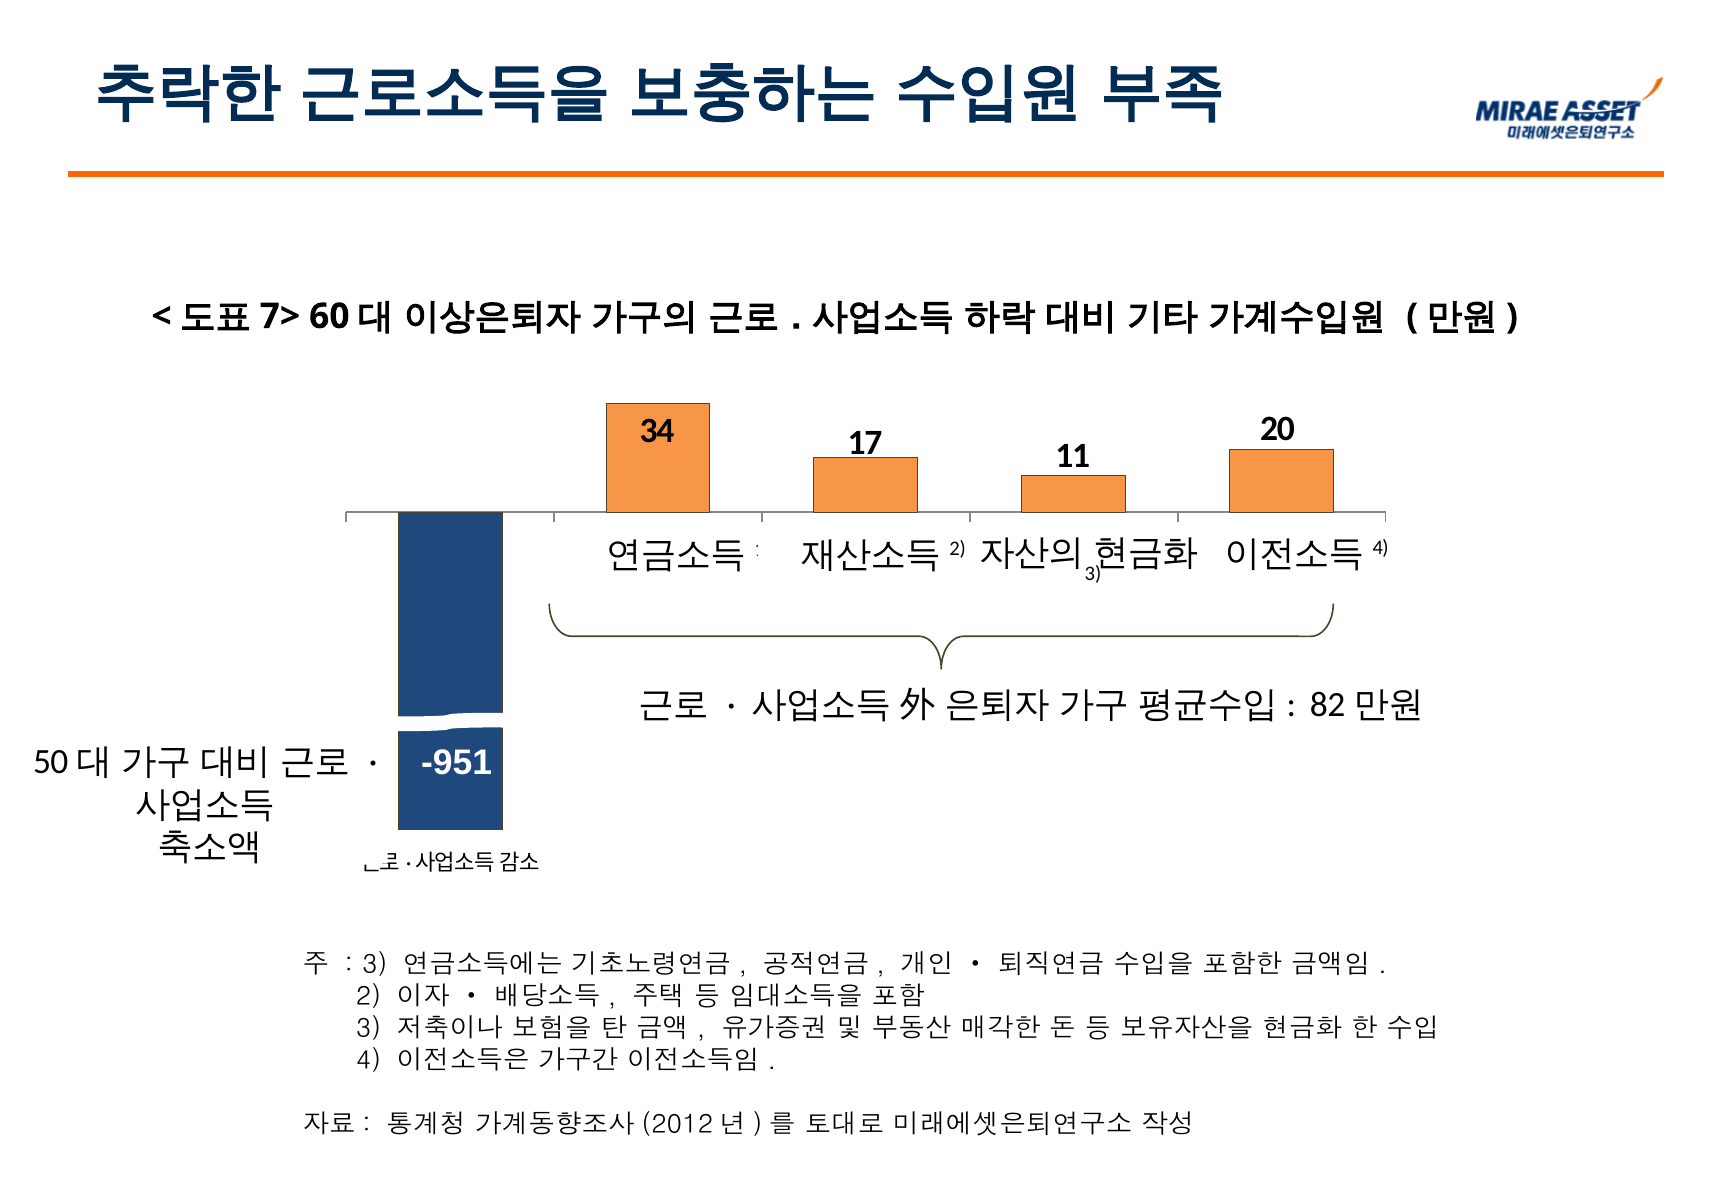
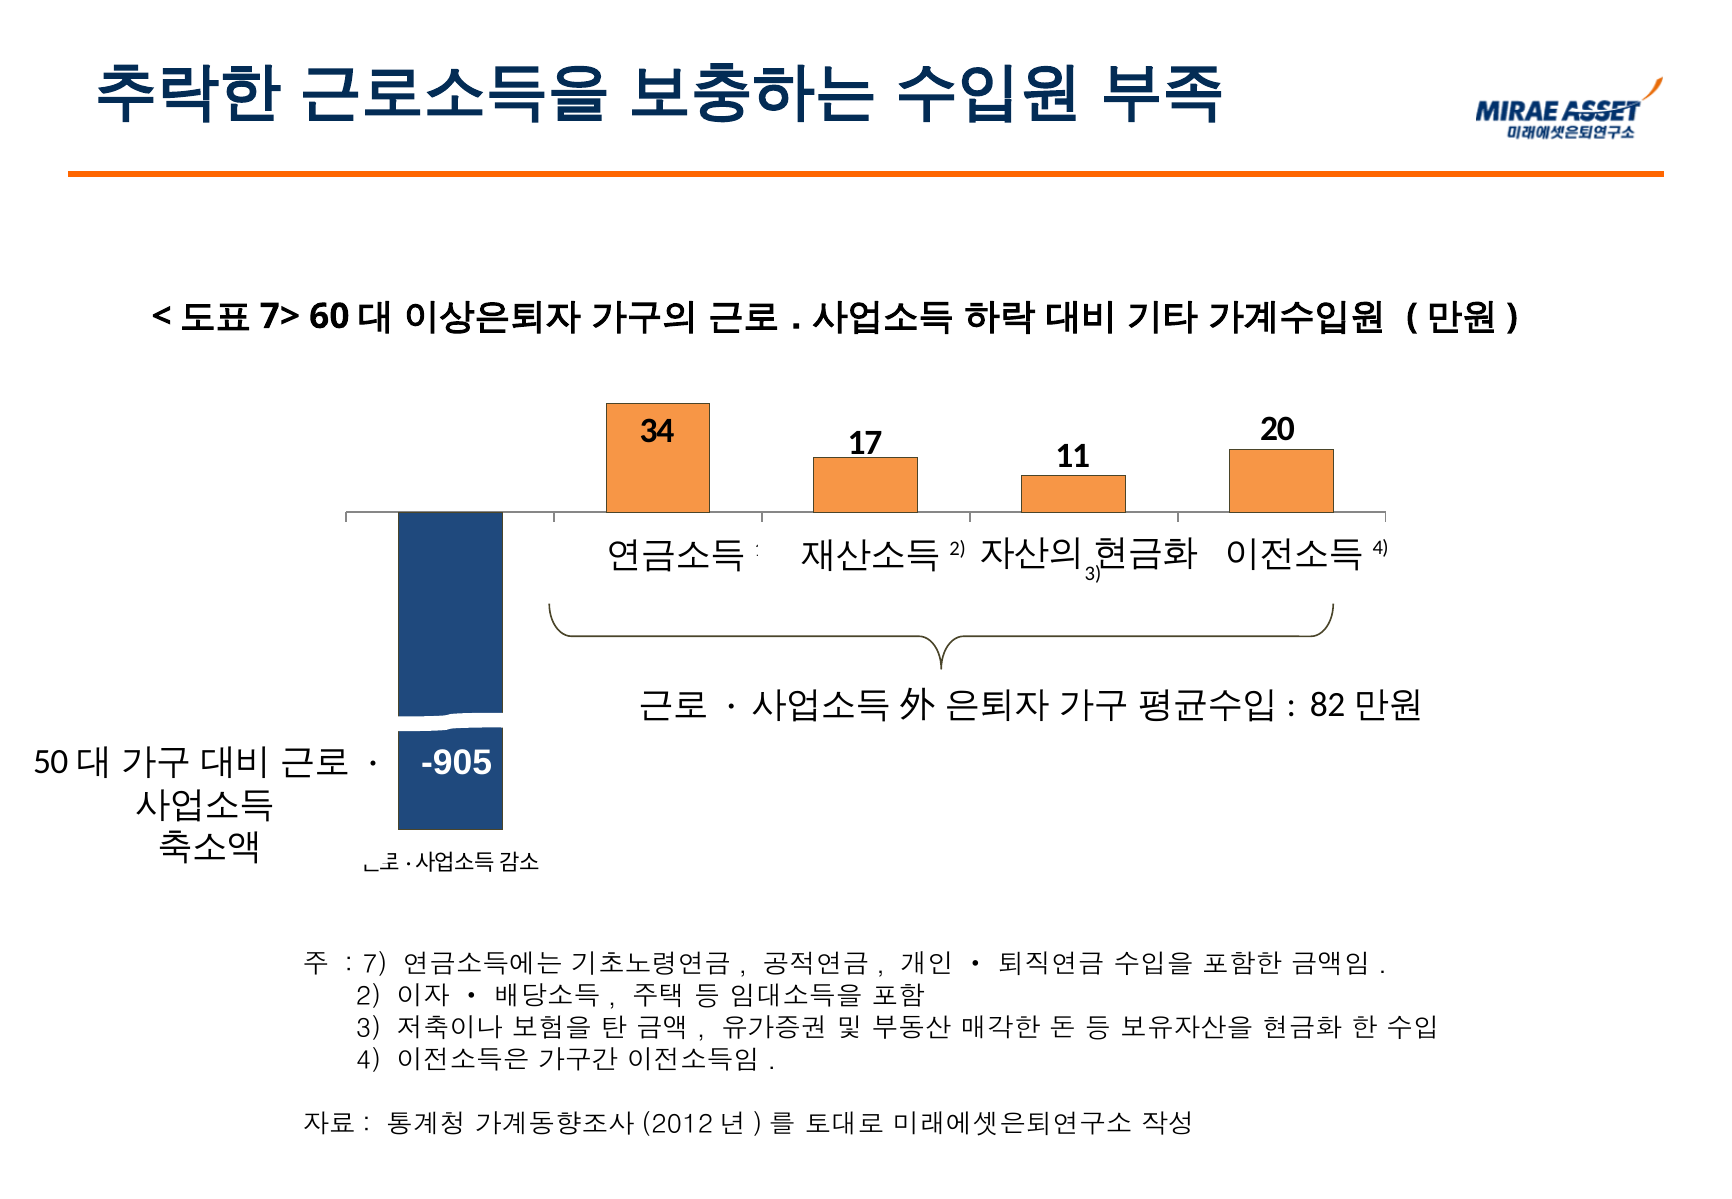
-951: -951 -> -905
3 at (375, 965): 3 -> 7
